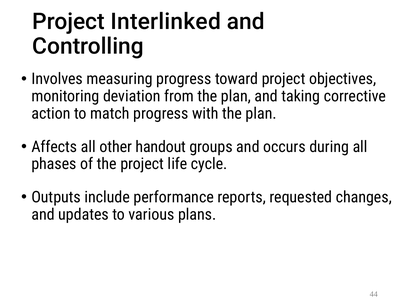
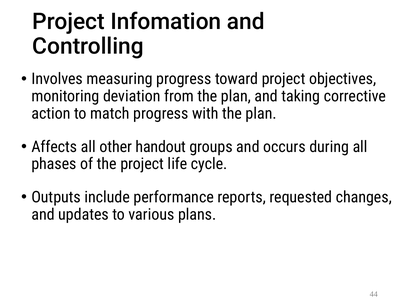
Interlinked: Interlinked -> Infomation
